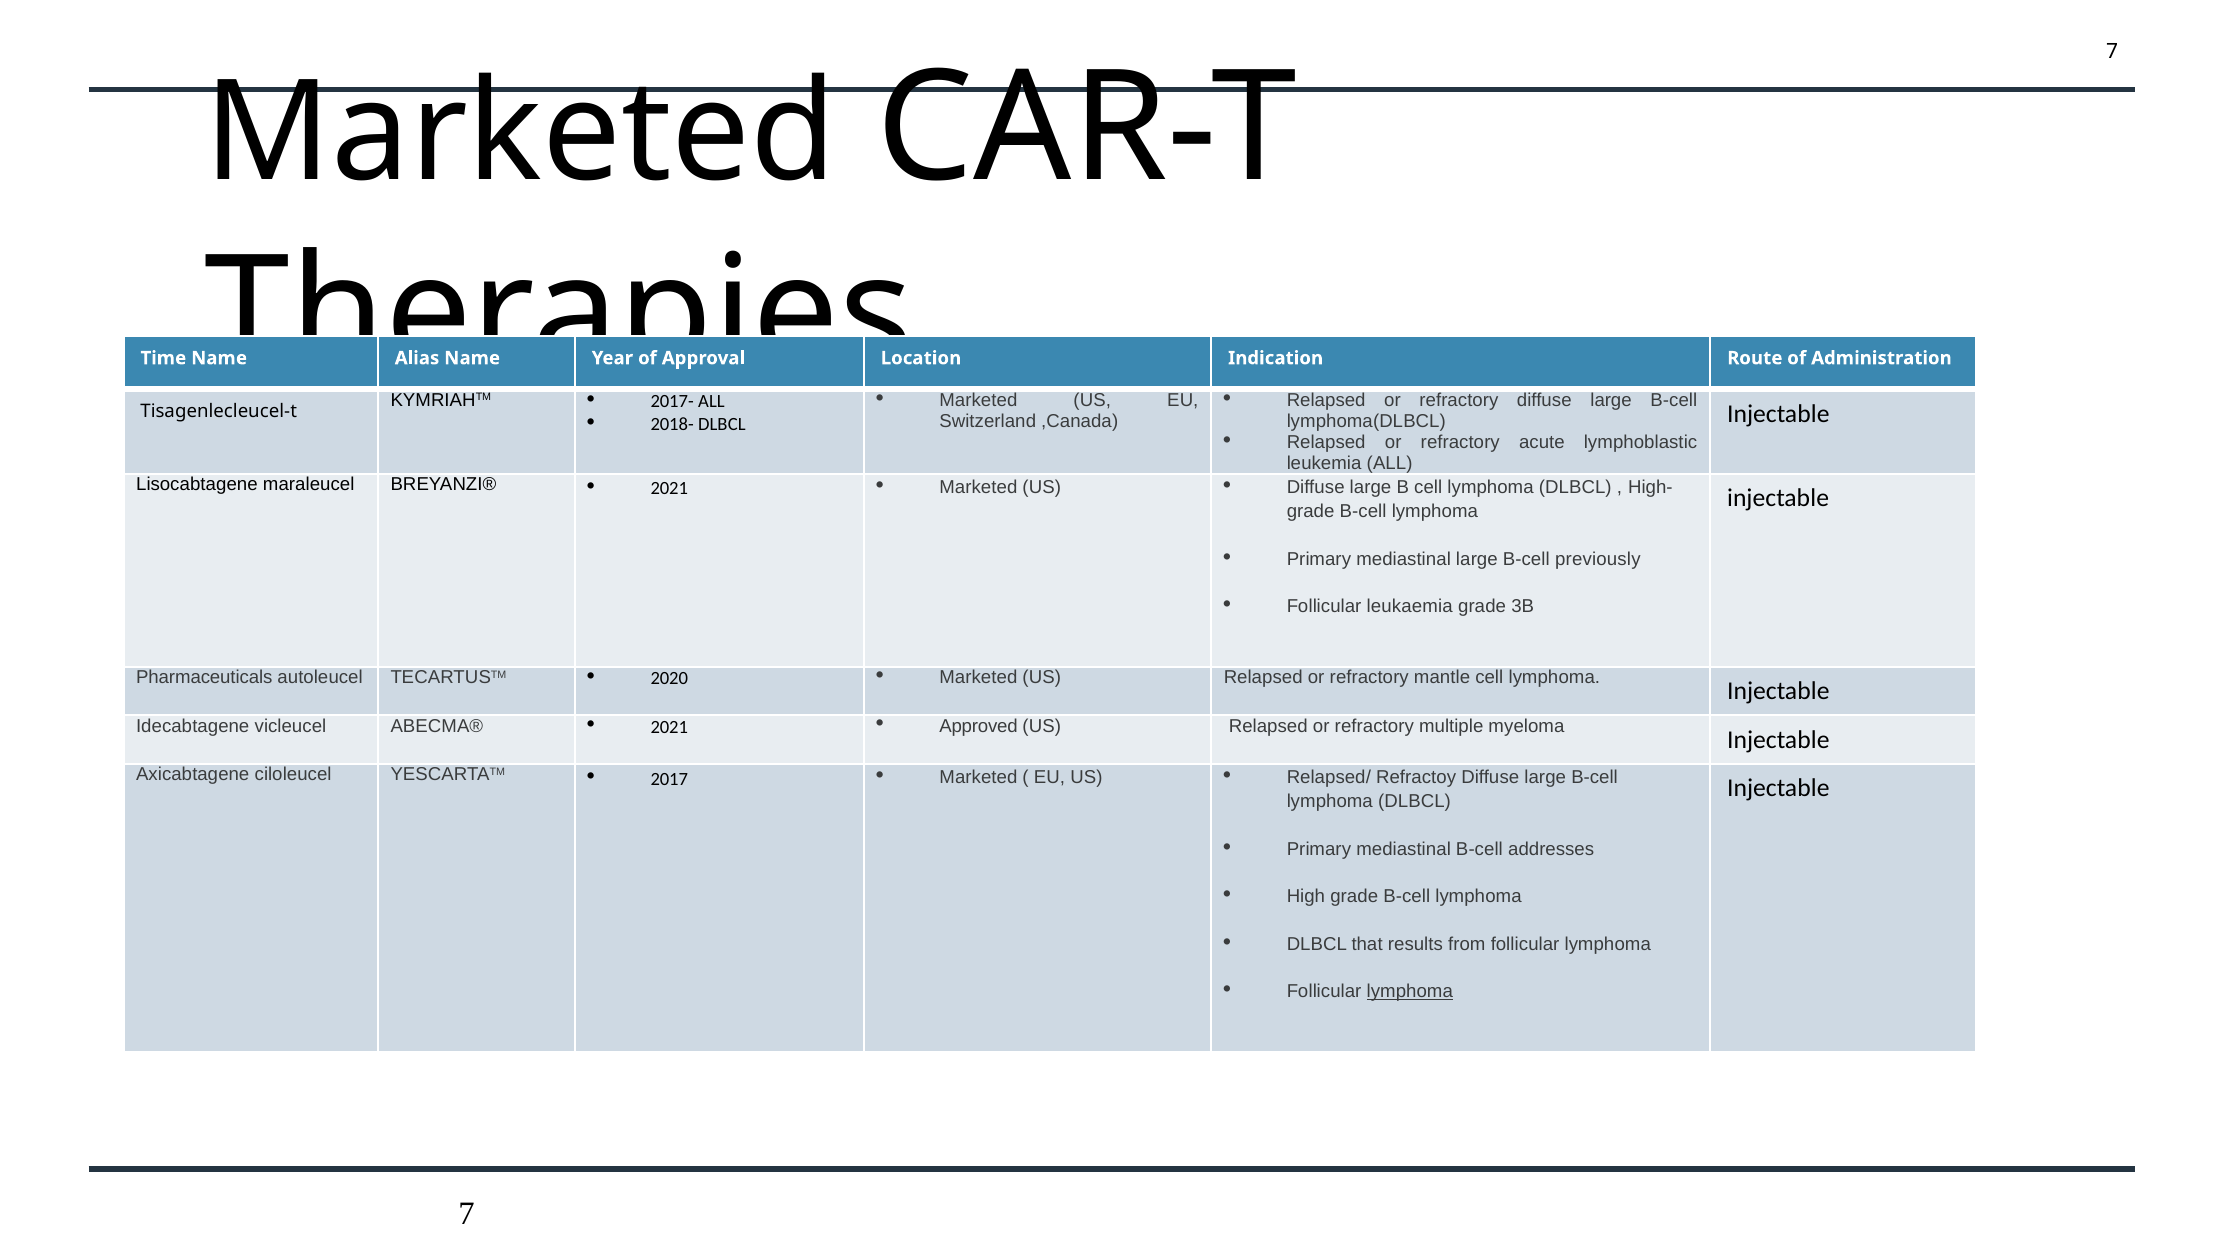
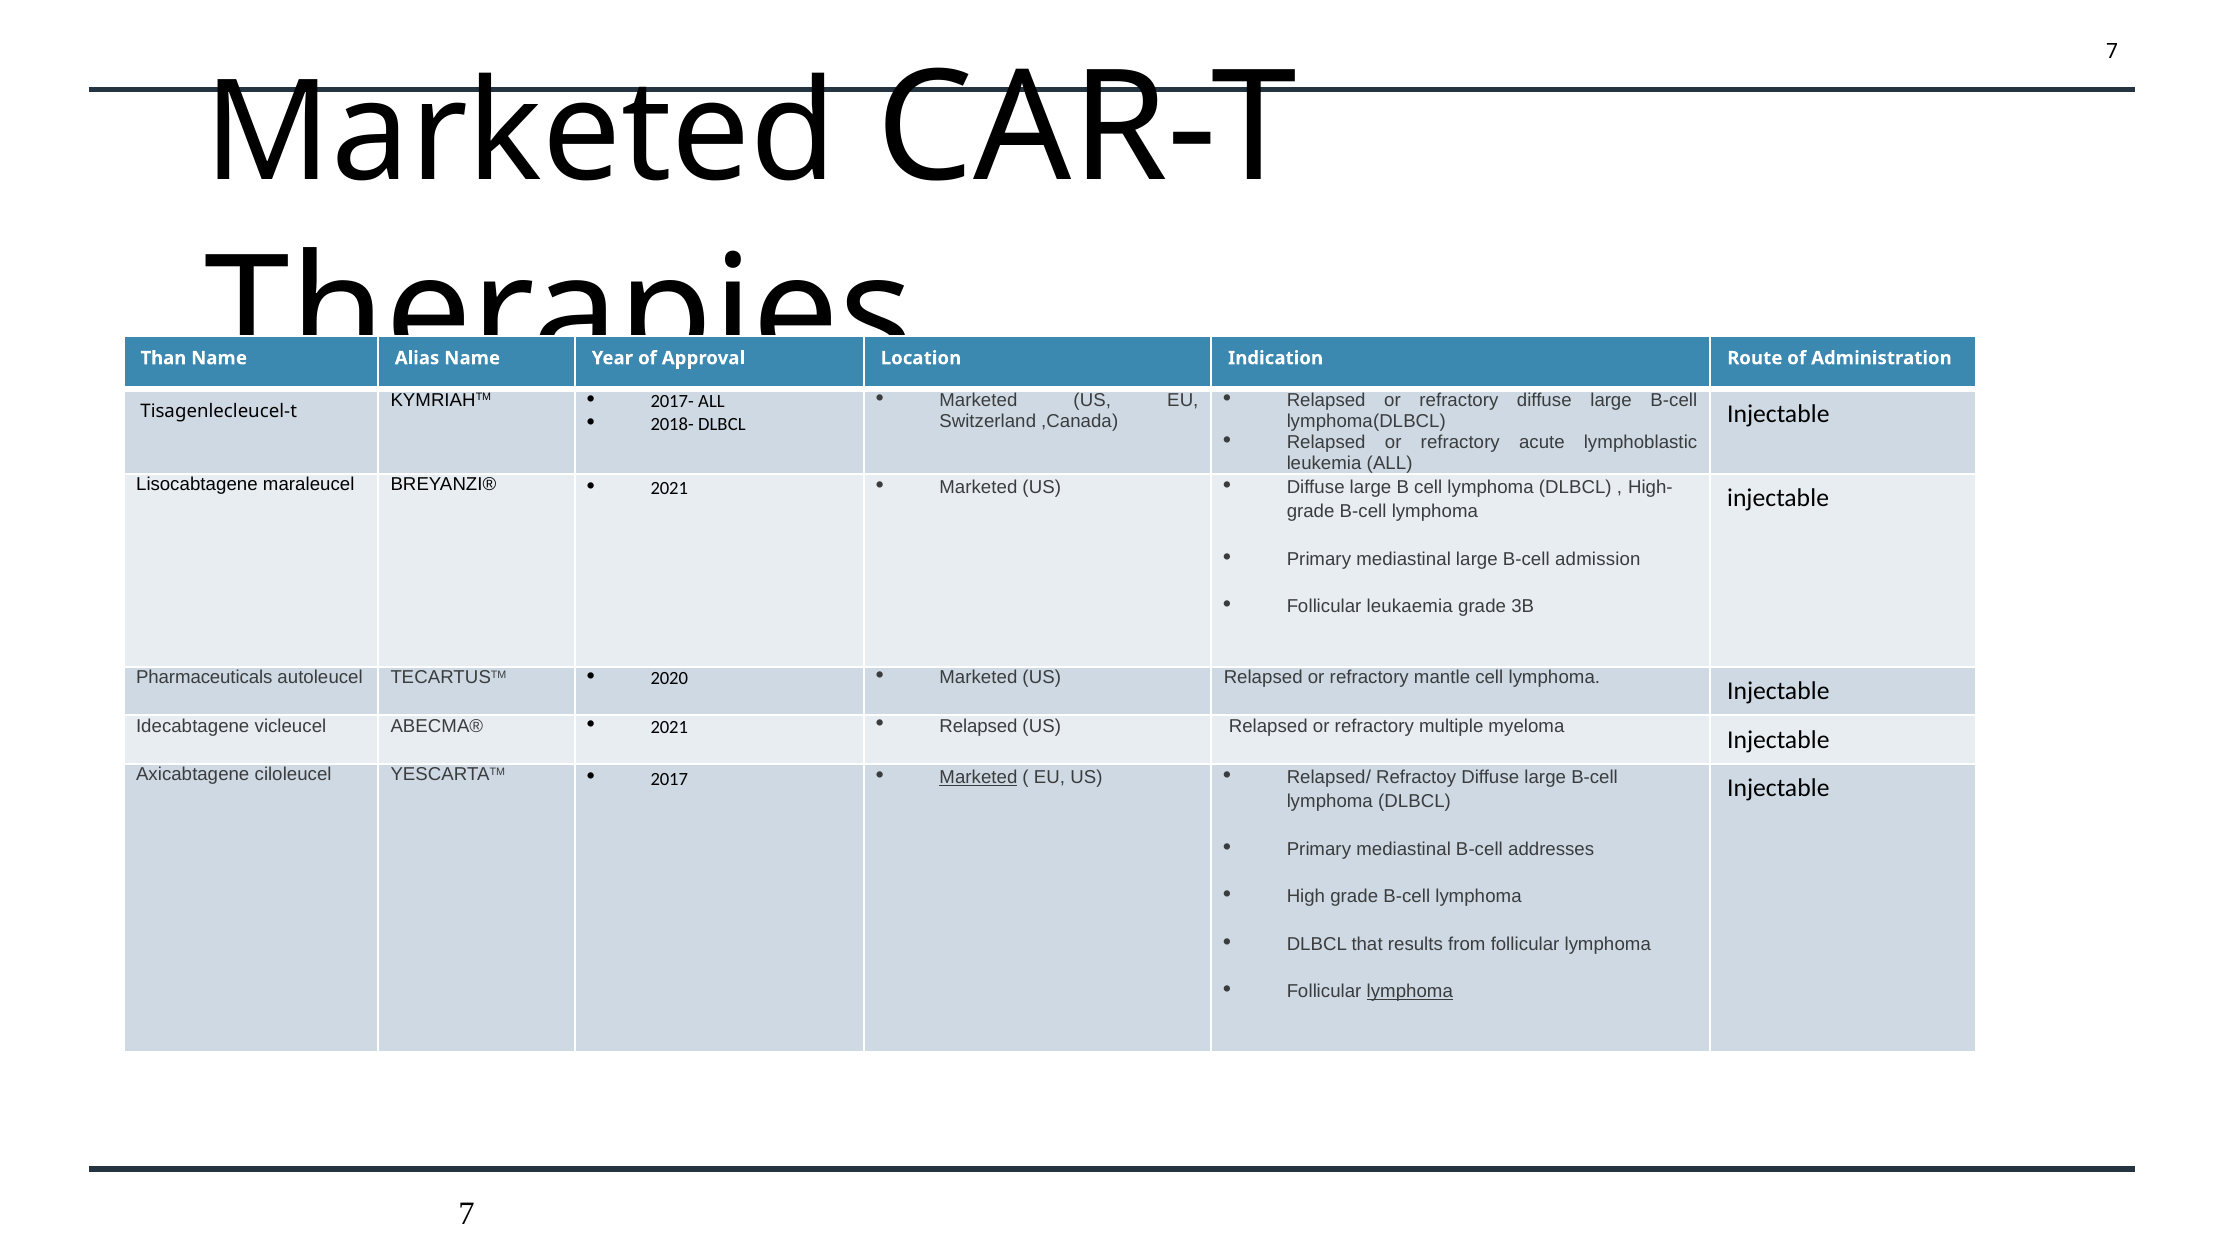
Time: Time -> Than
previously: previously -> admission
Approved at (979, 726): Approved -> Relapsed
Marketed at (978, 778) underline: none -> present
